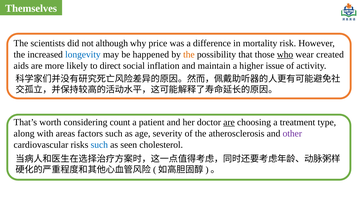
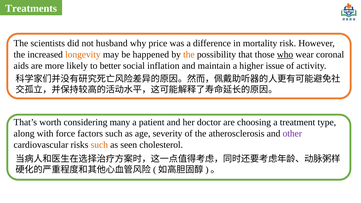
Themselves: Themselves -> Treatments
although: although -> husband
longevity colour: blue -> orange
created: created -> coronal
direct: direct -> better
count: count -> many
are at (229, 122) underline: present -> none
areas: areas -> force
such at (99, 145) colour: blue -> orange
